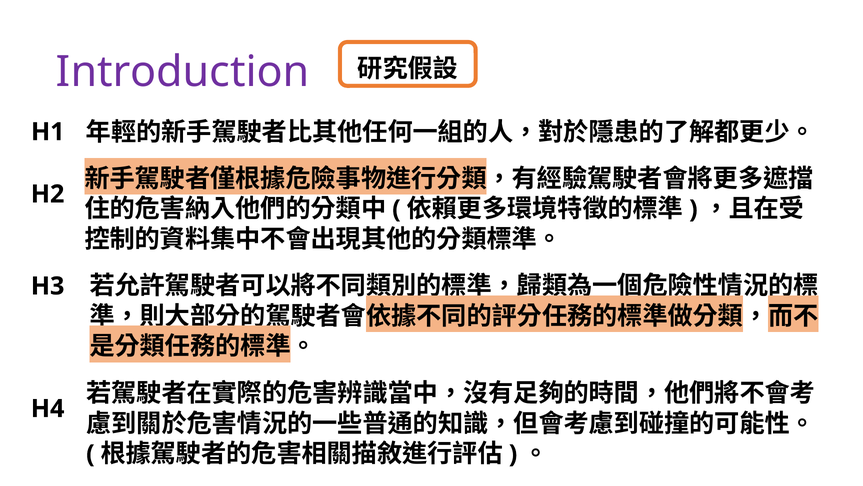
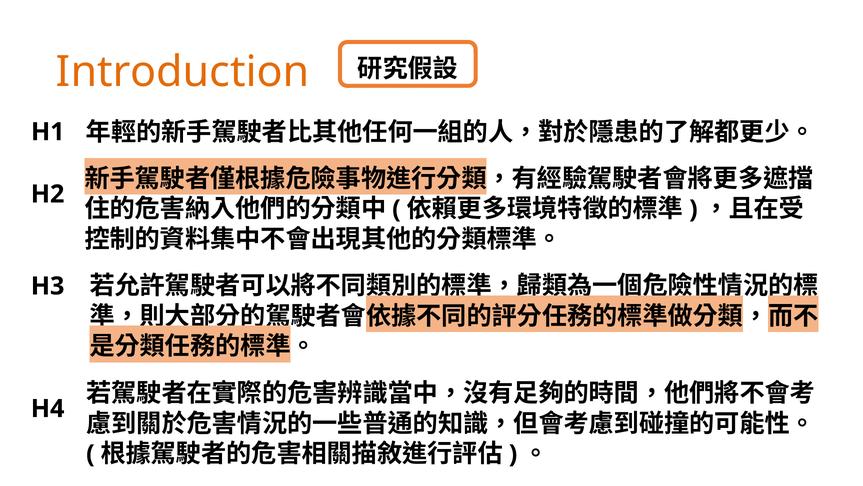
Introduction colour: purple -> orange
